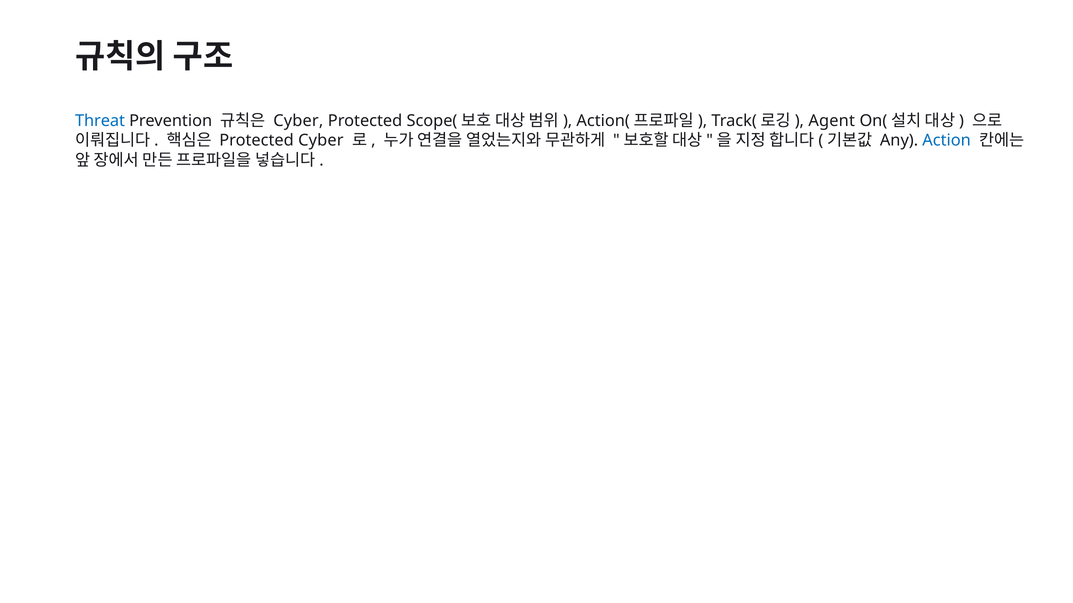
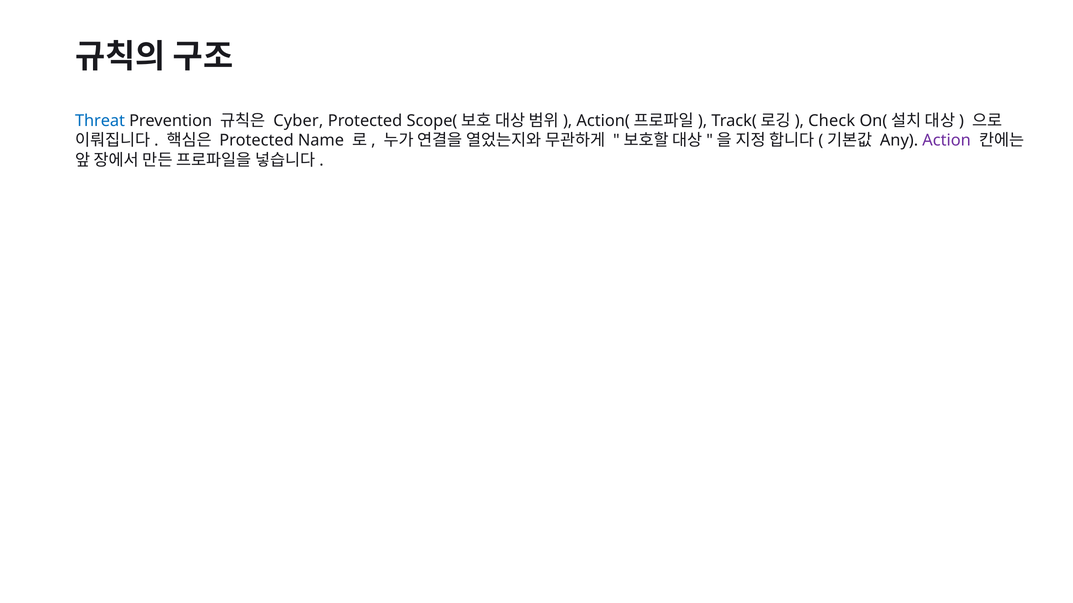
Agent: Agent -> Check
Protected Cyber: Cyber -> Name
Action colour: blue -> purple
